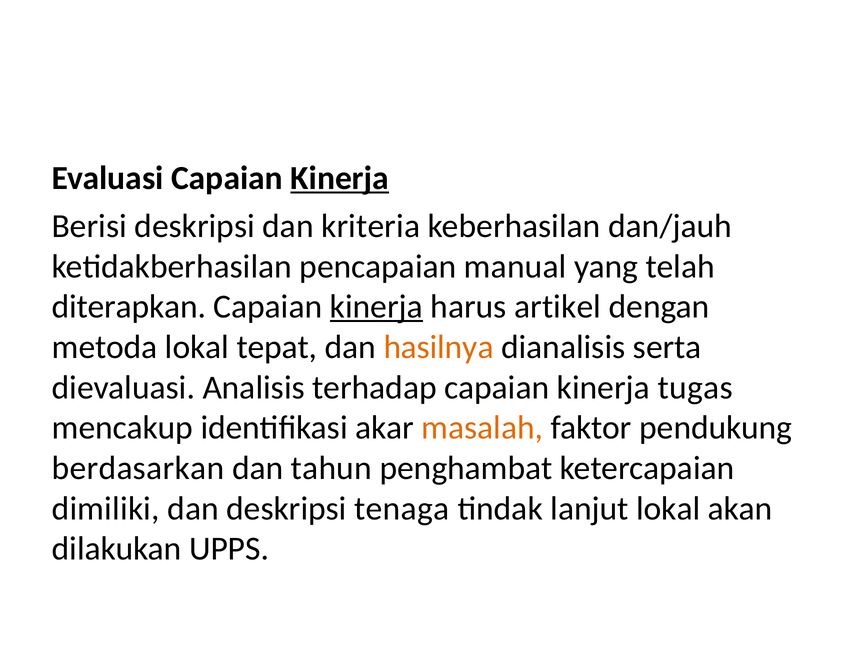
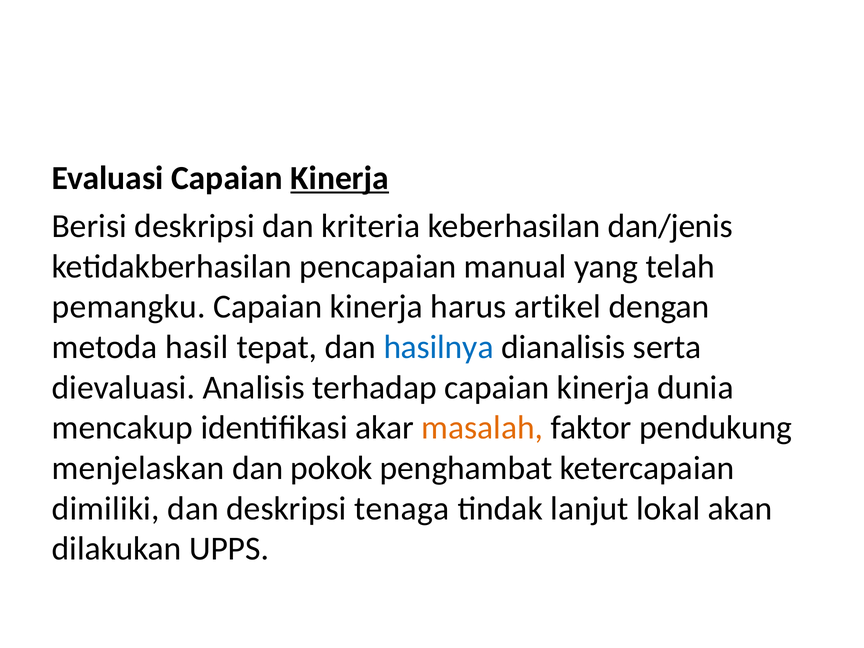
dan/jauh: dan/jauh -> dan/jenis
diterapkan: diterapkan -> pemangku
kinerja at (376, 307) underline: present -> none
metoda lokal: lokal -> hasil
hasilnya colour: orange -> blue
tugas: tugas -> dunia
berdasarkan: berdasarkan -> menjelaskan
tahun: tahun -> pokok
